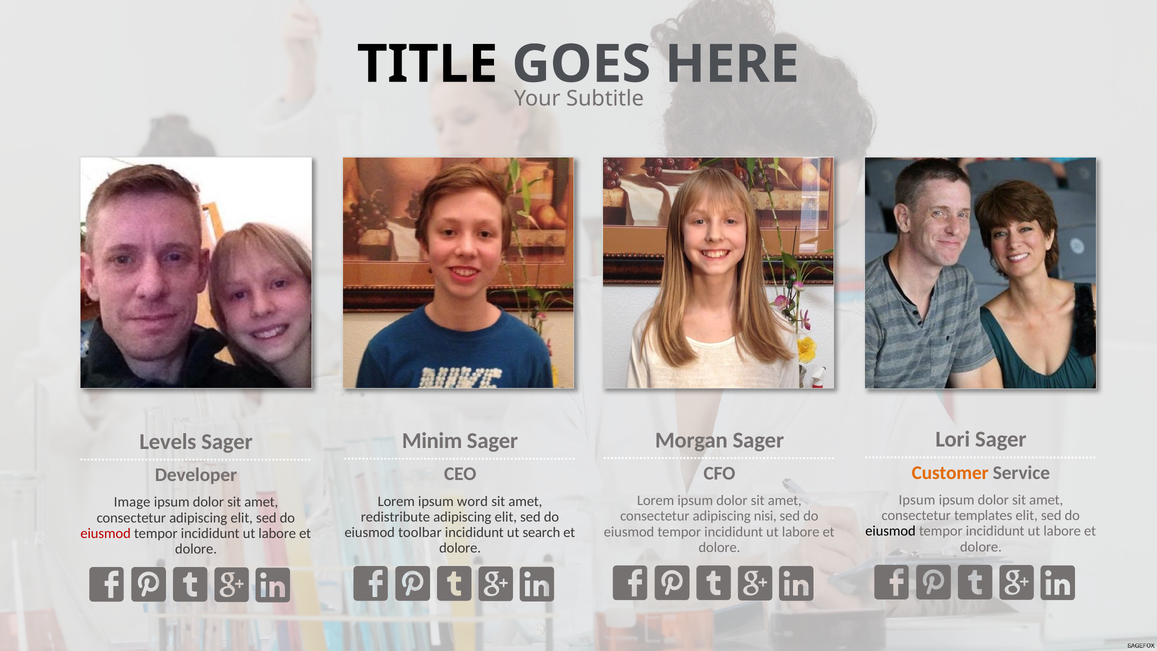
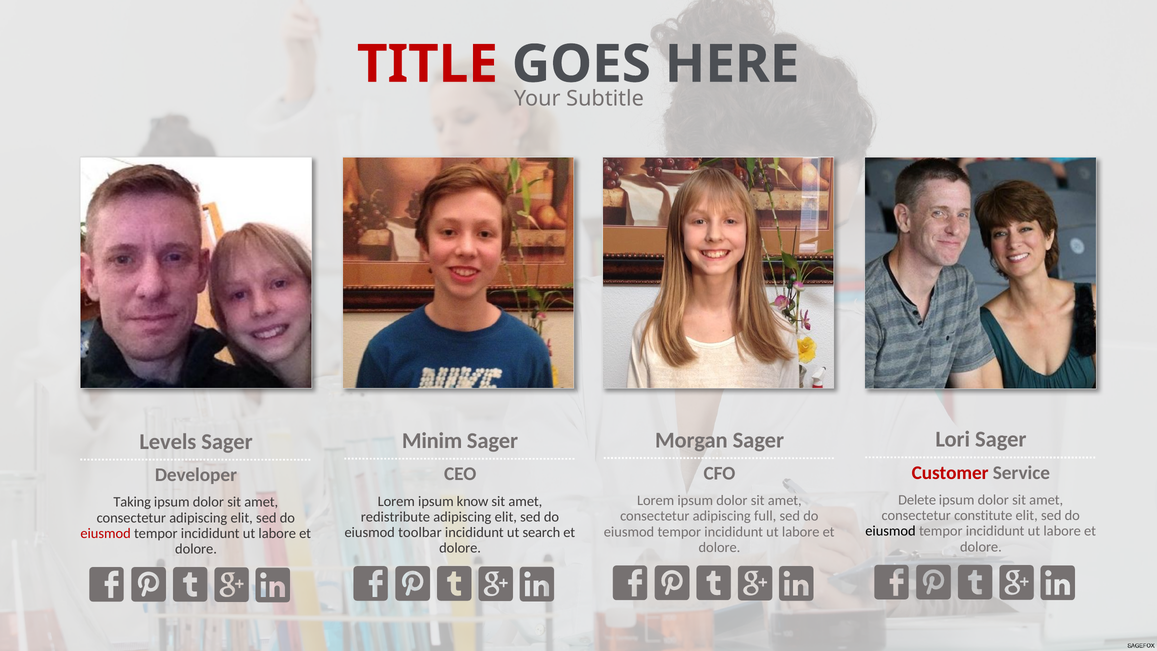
TITLE colour: black -> red
Customer colour: orange -> red
Ipsum at (917, 500): Ipsum -> Delete
word: word -> know
Image: Image -> Taking
templates: templates -> constitute
nisi: nisi -> full
